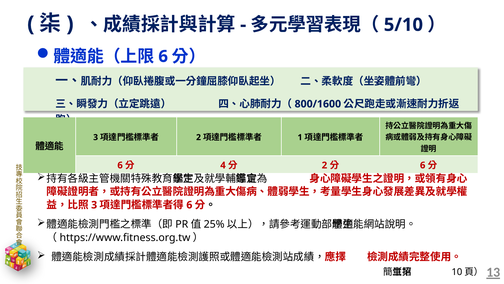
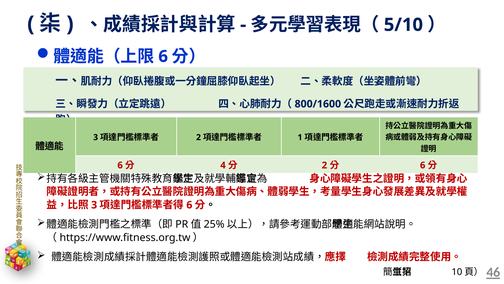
13: 13 -> 46
